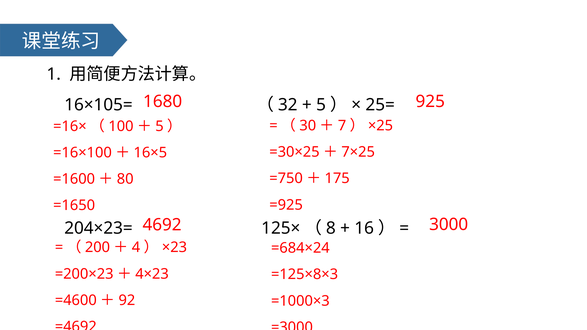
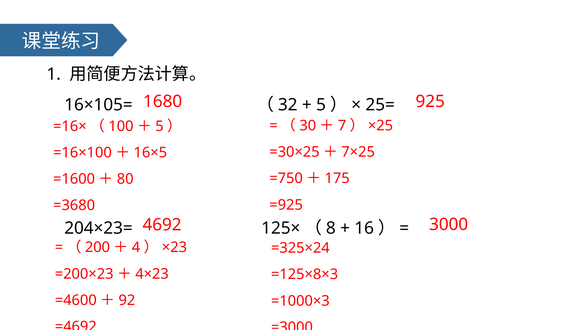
=1650: =1650 -> =3680
=684×24: =684×24 -> =325×24
